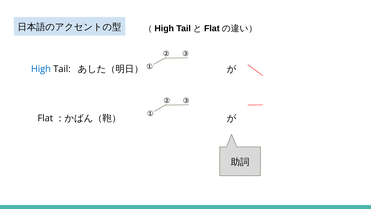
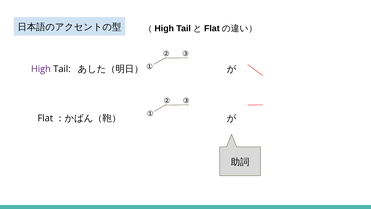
High colour: blue -> purple
